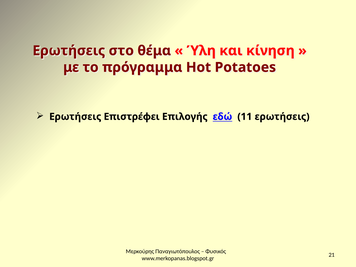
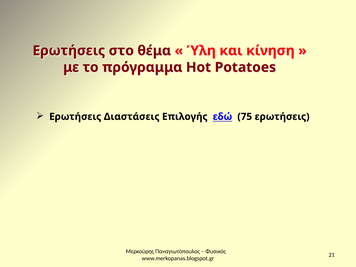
Επιστρέφει: Επιστρέφει -> Διαστάσεις
11: 11 -> 75
